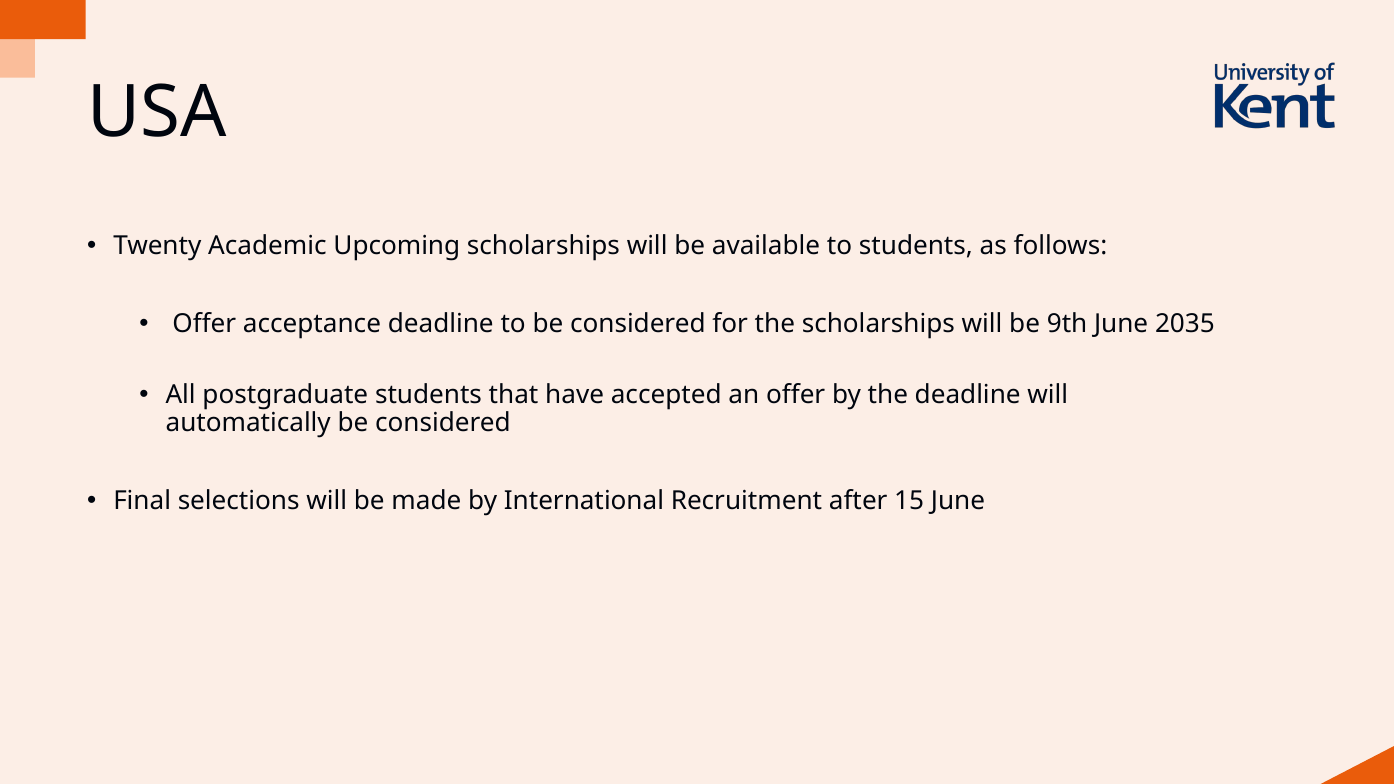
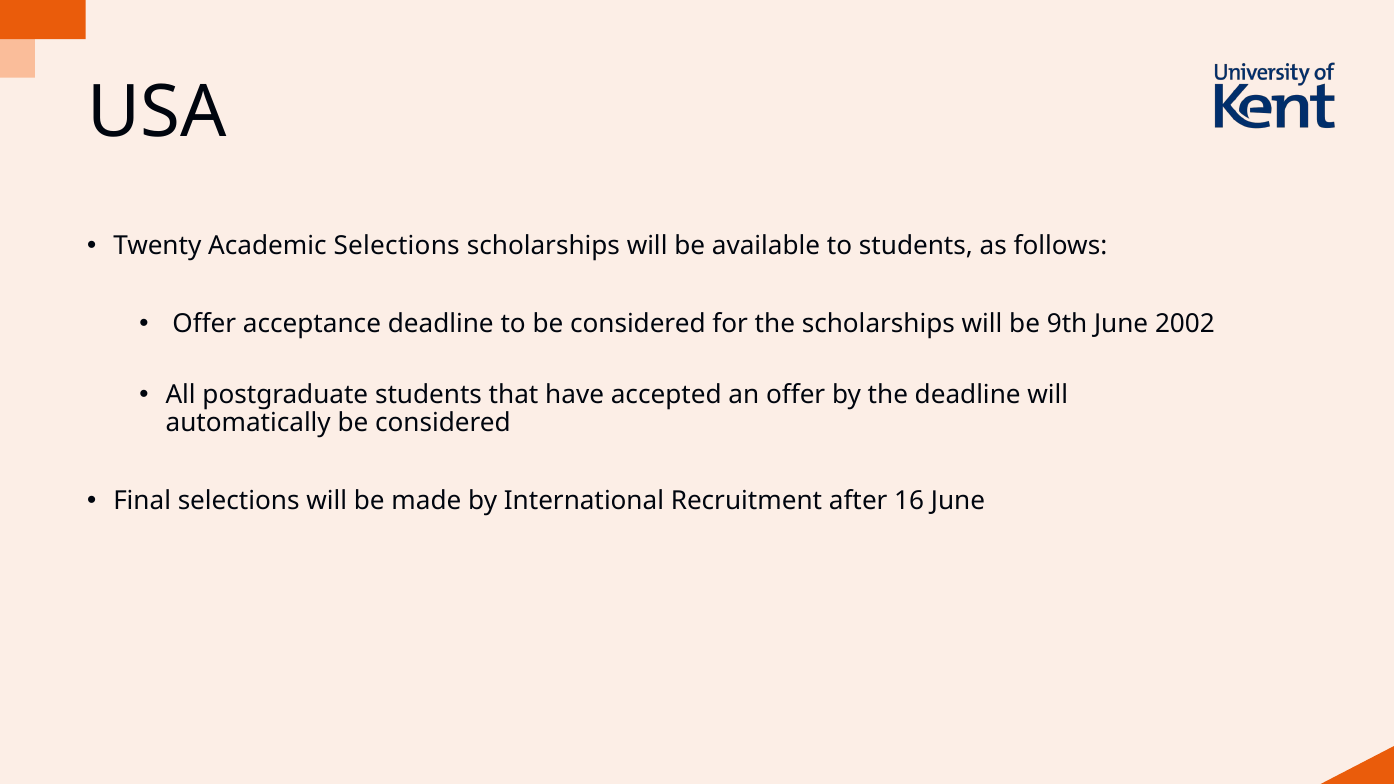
Academic Upcoming: Upcoming -> Selections
2035: 2035 -> 2002
15: 15 -> 16
